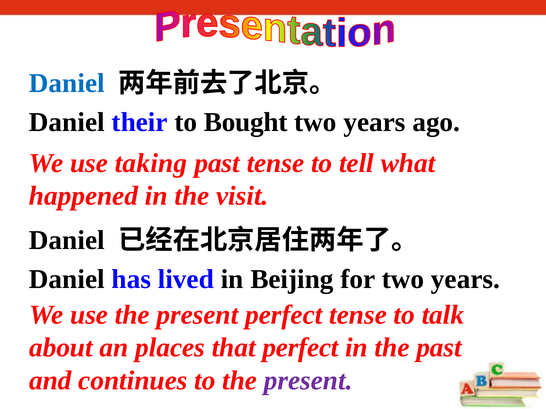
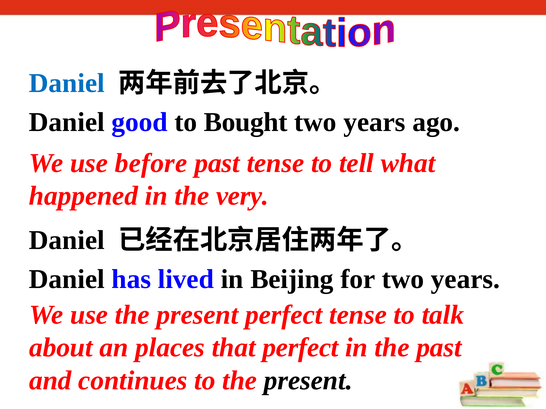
their: their -> good
taking: taking -> before
visit: visit -> very
present at (308, 381) colour: purple -> black
